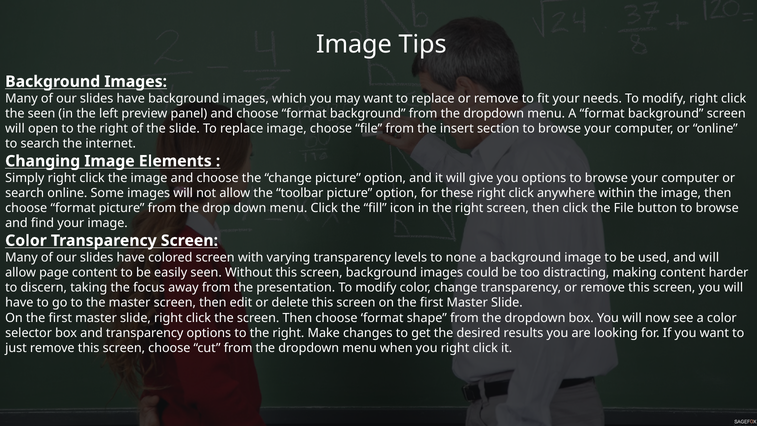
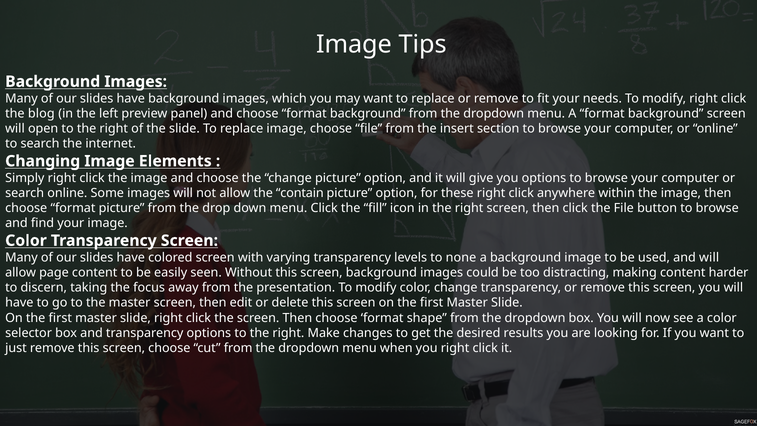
the seen: seen -> blog
toolbar: toolbar -> contain
